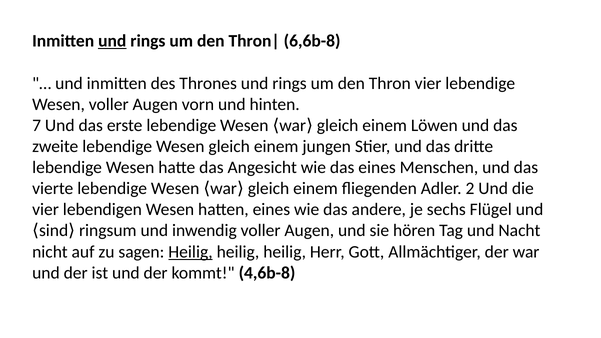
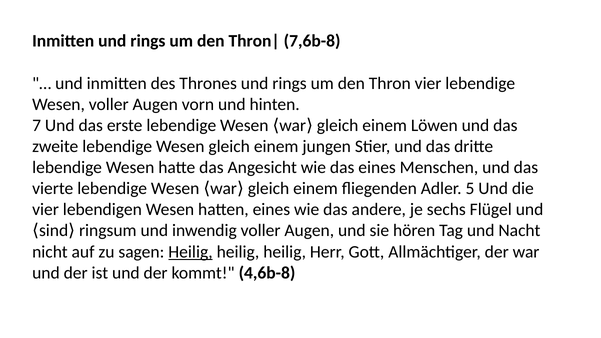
und at (112, 41) underline: present -> none
6,6b-8: 6,6b-8 -> 7,6b-8
2: 2 -> 5
